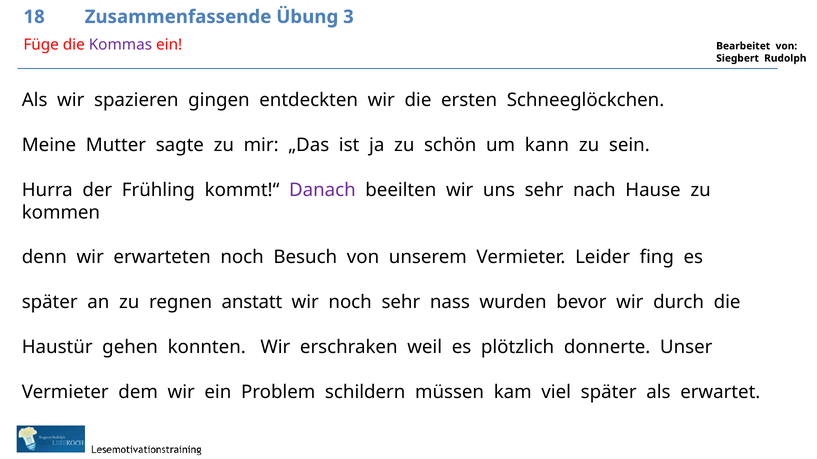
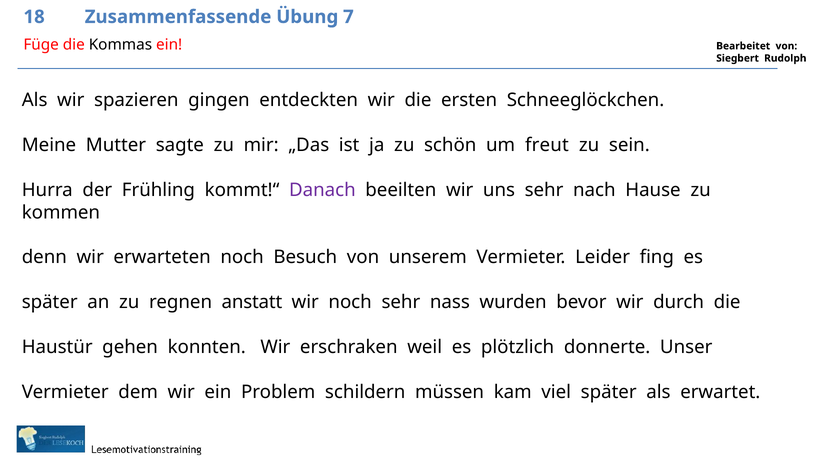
3: 3 -> 7
Kommas colour: purple -> black
kann: kann -> freut
